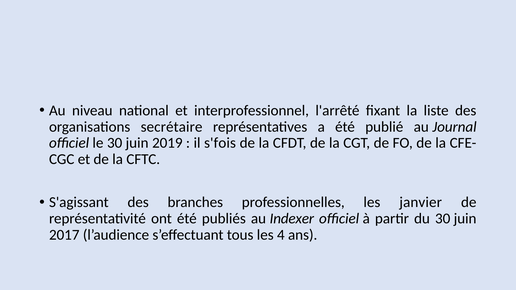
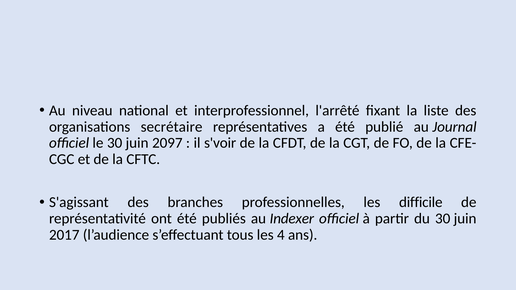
2019: 2019 -> 2097
s'fois: s'fois -> s'voir
janvier: janvier -> difficile
